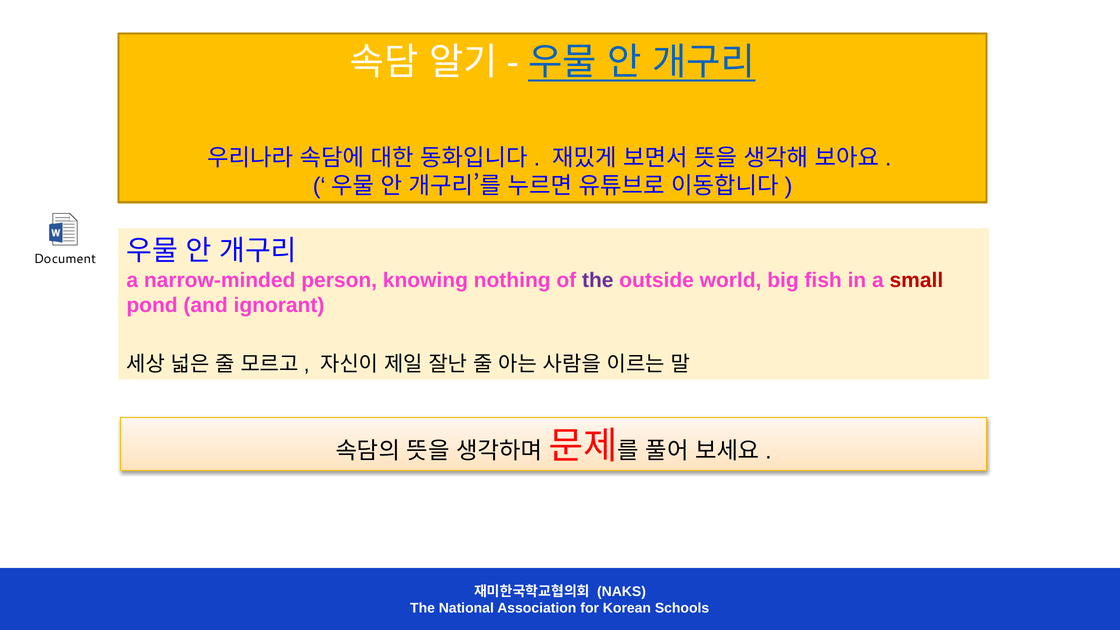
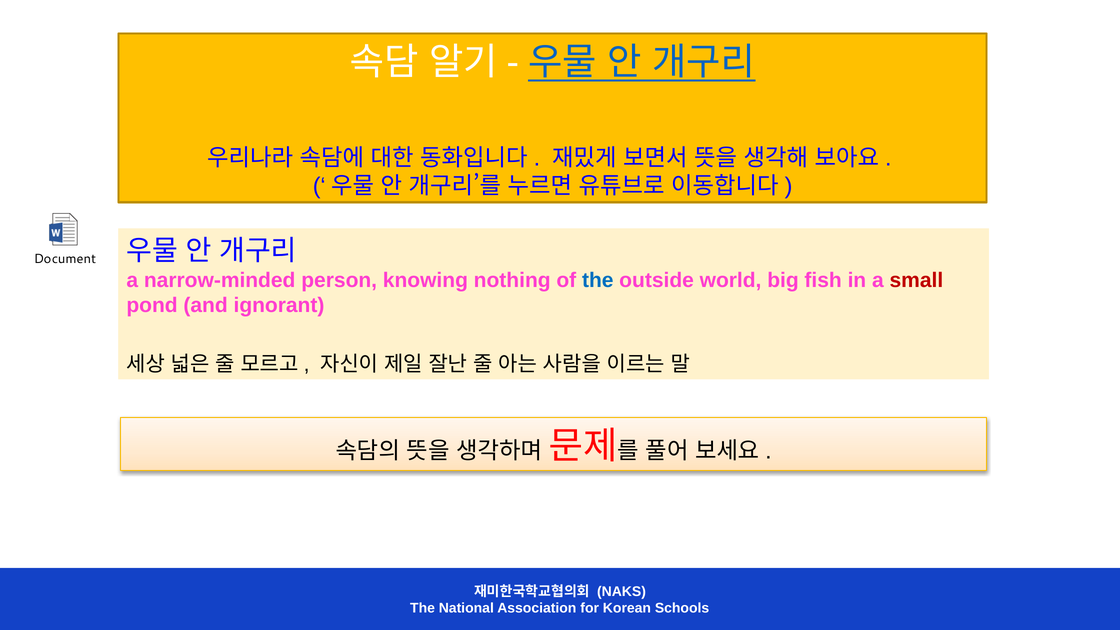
the at (598, 280) colour: purple -> blue
